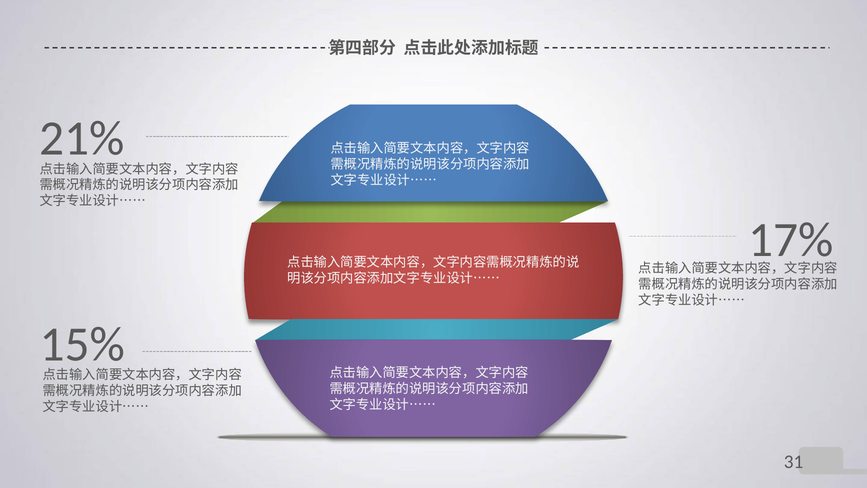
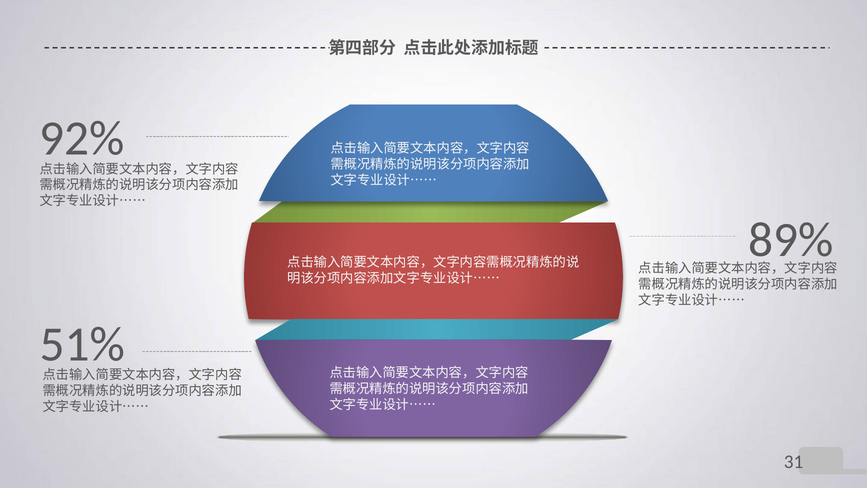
21%: 21% -> 92%
17%: 17% -> 89%
15%: 15% -> 51%
